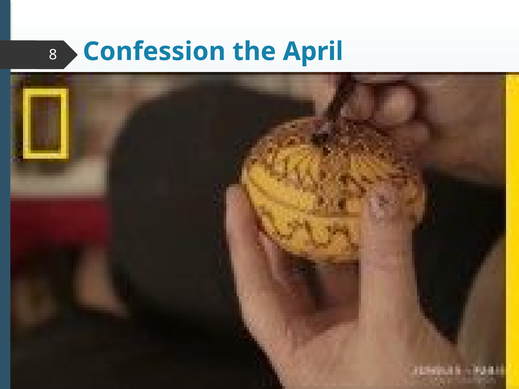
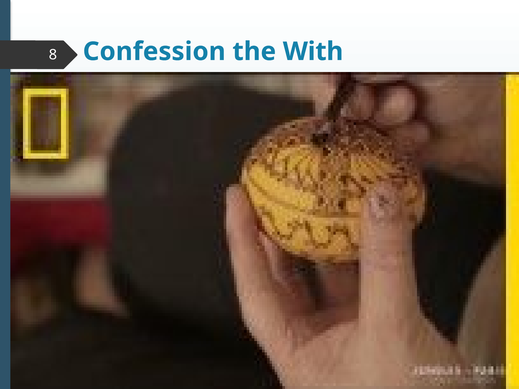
the April: April -> With
